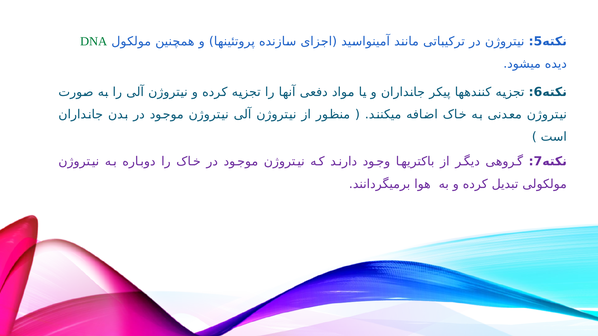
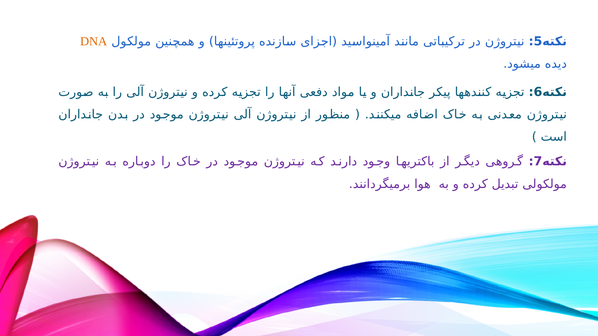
DNA colour: green -> orange
